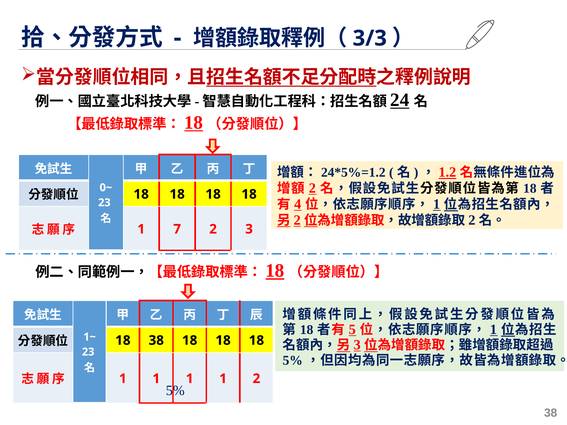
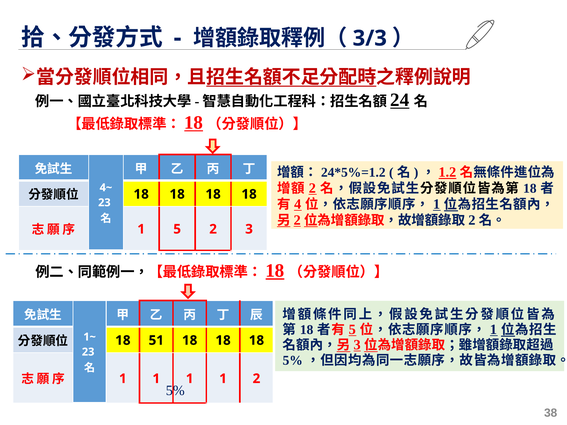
0~: 0~ -> 4~
1 7: 7 -> 5
18 38: 38 -> 51
